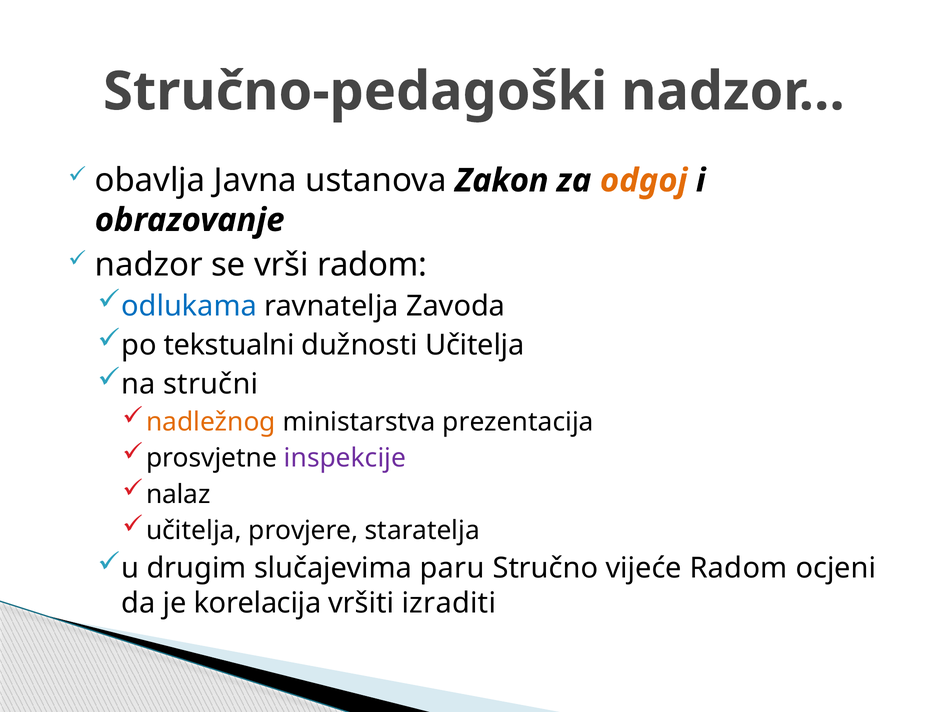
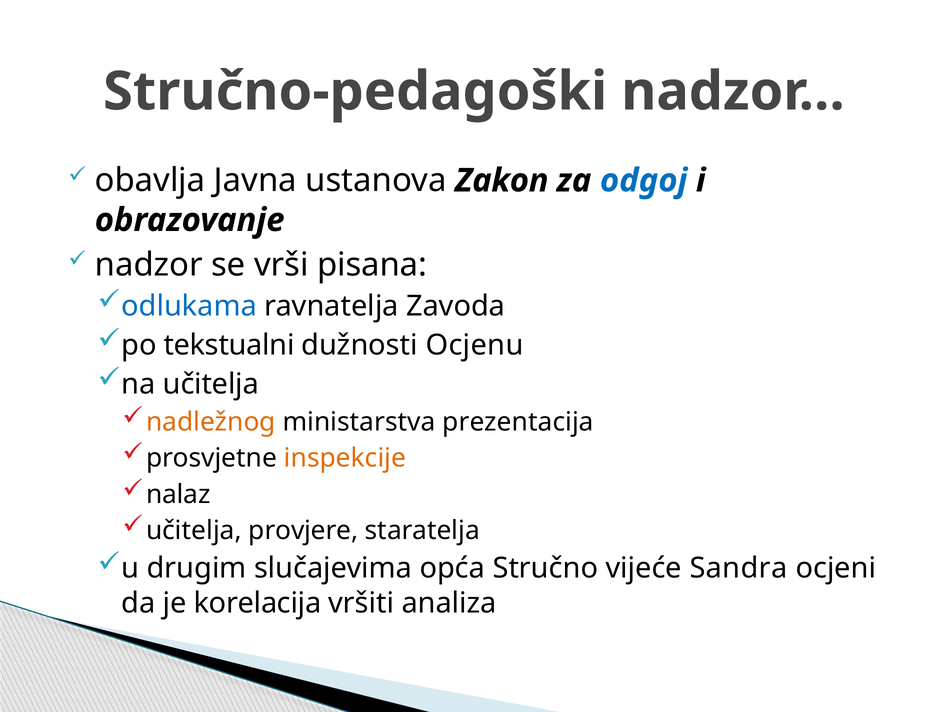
odgoj colour: orange -> blue
vrši radom: radom -> pisana
dužnosti Učitelja: Učitelja -> Ocjenu
na stručni: stručni -> učitelja
inspekcije colour: purple -> orange
paru: paru -> opća
vijeće Radom: Radom -> Sandra
izraditi: izraditi -> analiza
